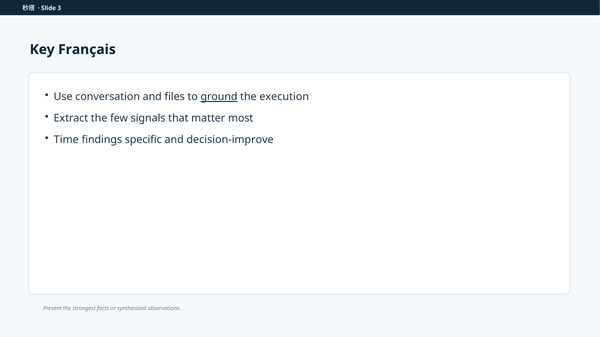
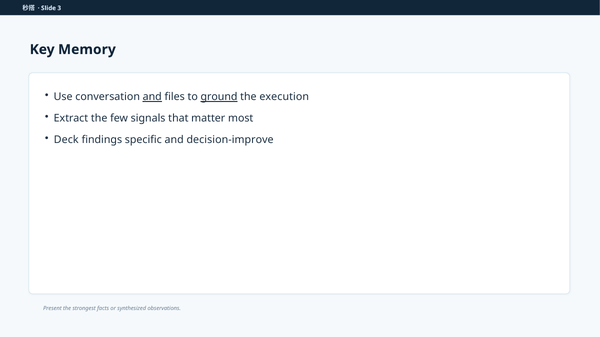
Français: Français -> Memory
and at (152, 97) underline: none -> present
Time: Time -> Deck
